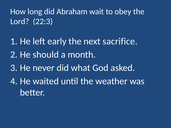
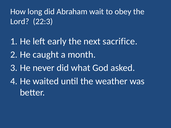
should: should -> caught
